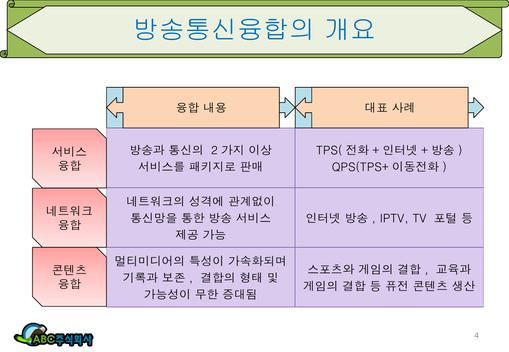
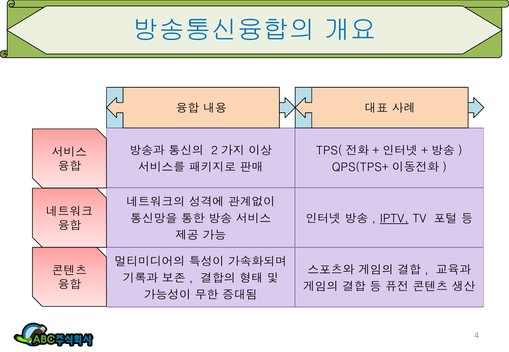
IPTV underline: none -> present
